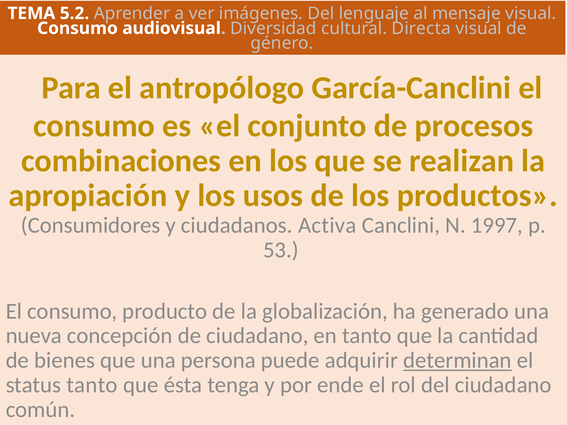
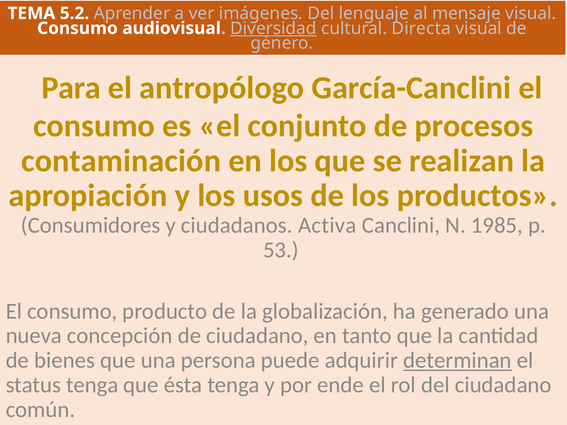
Diversidad underline: none -> present
combinaciones: combinaciones -> contaminación
1997: 1997 -> 1985
status tanto: tanto -> tenga
